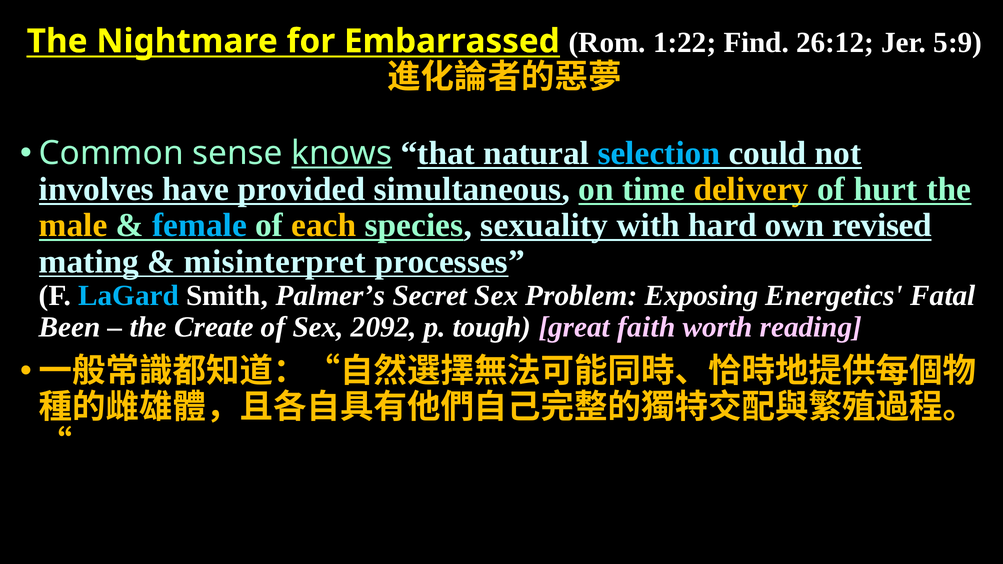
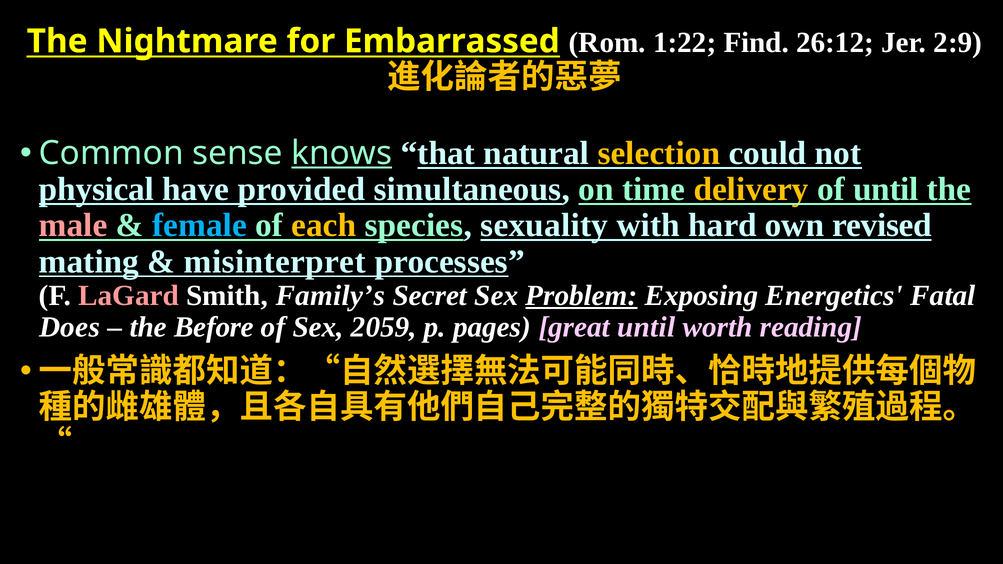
5:9: 5:9 -> 2:9
selection colour: light blue -> yellow
involves: involves -> physical
of hurt: hurt -> until
male colour: yellow -> pink
LaGard colour: light blue -> pink
Palmer’s: Palmer’s -> Family’s
Problem underline: none -> present
Been: Been -> Does
Create: Create -> Before
2092: 2092 -> 2059
tough: tough -> pages
great faith: faith -> until
